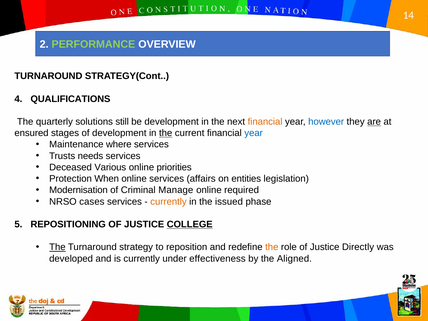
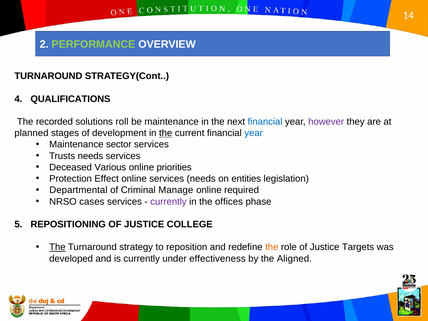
quarterly: quarterly -> recorded
still: still -> roll
be development: development -> maintenance
financial at (265, 122) colour: orange -> blue
however colour: blue -> purple
are underline: present -> none
ensured: ensured -> planned
where: where -> sector
When: When -> Effect
services affairs: affairs -> needs
Modernisation: Modernisation -> Departmental
currently at (168, 202) colour: orange -> purple
issued: issued -> offices
COLLEGE underline: present -> none
Directly: Directly -> Targets
